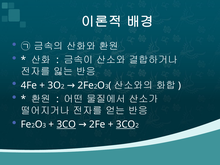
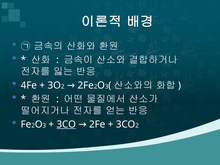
3CO at (126, 124) underline: present -> none
